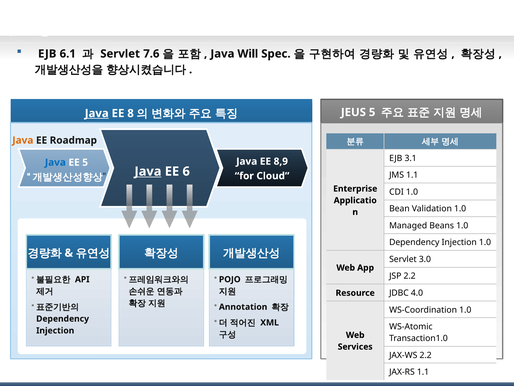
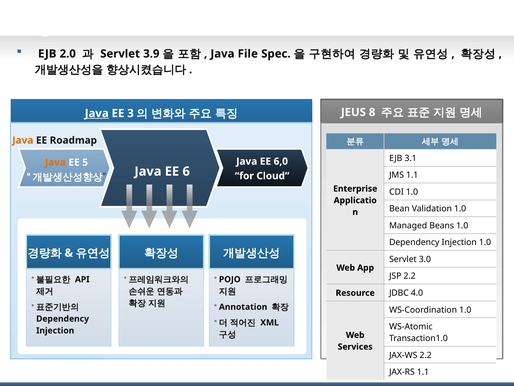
6.1: 6.1 -> 2.0
7.6: 7.6 -> 3.9
Will: Will -> File
JEUS 5: 5 -> 8
8: 8 -> 3
8,9: 8,9 -> 6,0
Java at (55, 162) colour: blue -> orange
Java at (148, 171) underline: present -> none
